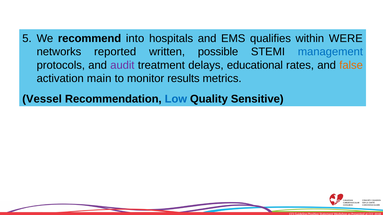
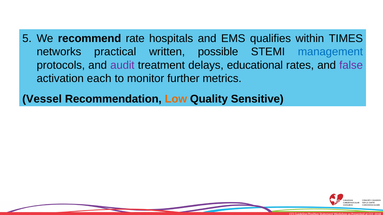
into: into -> rate
WERE: WERE -> TIMES
reported: reported -> practical
false colour: orange -> purple
main: main -> each
results: results -> further
Low colour: blue -> orange
